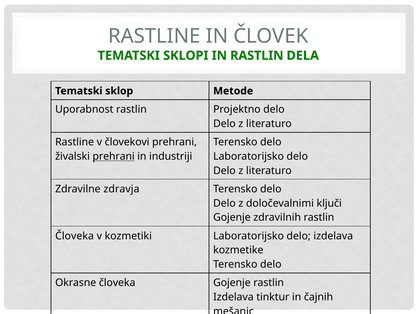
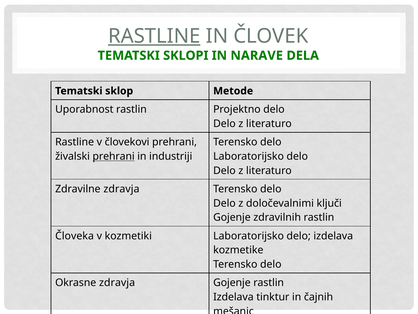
RASTLINE at (154, 36) underline: none -> present
IN RASTLIN: RASTLIN -> NARAVE
Okrasne človeka: človeka -> zdravja
